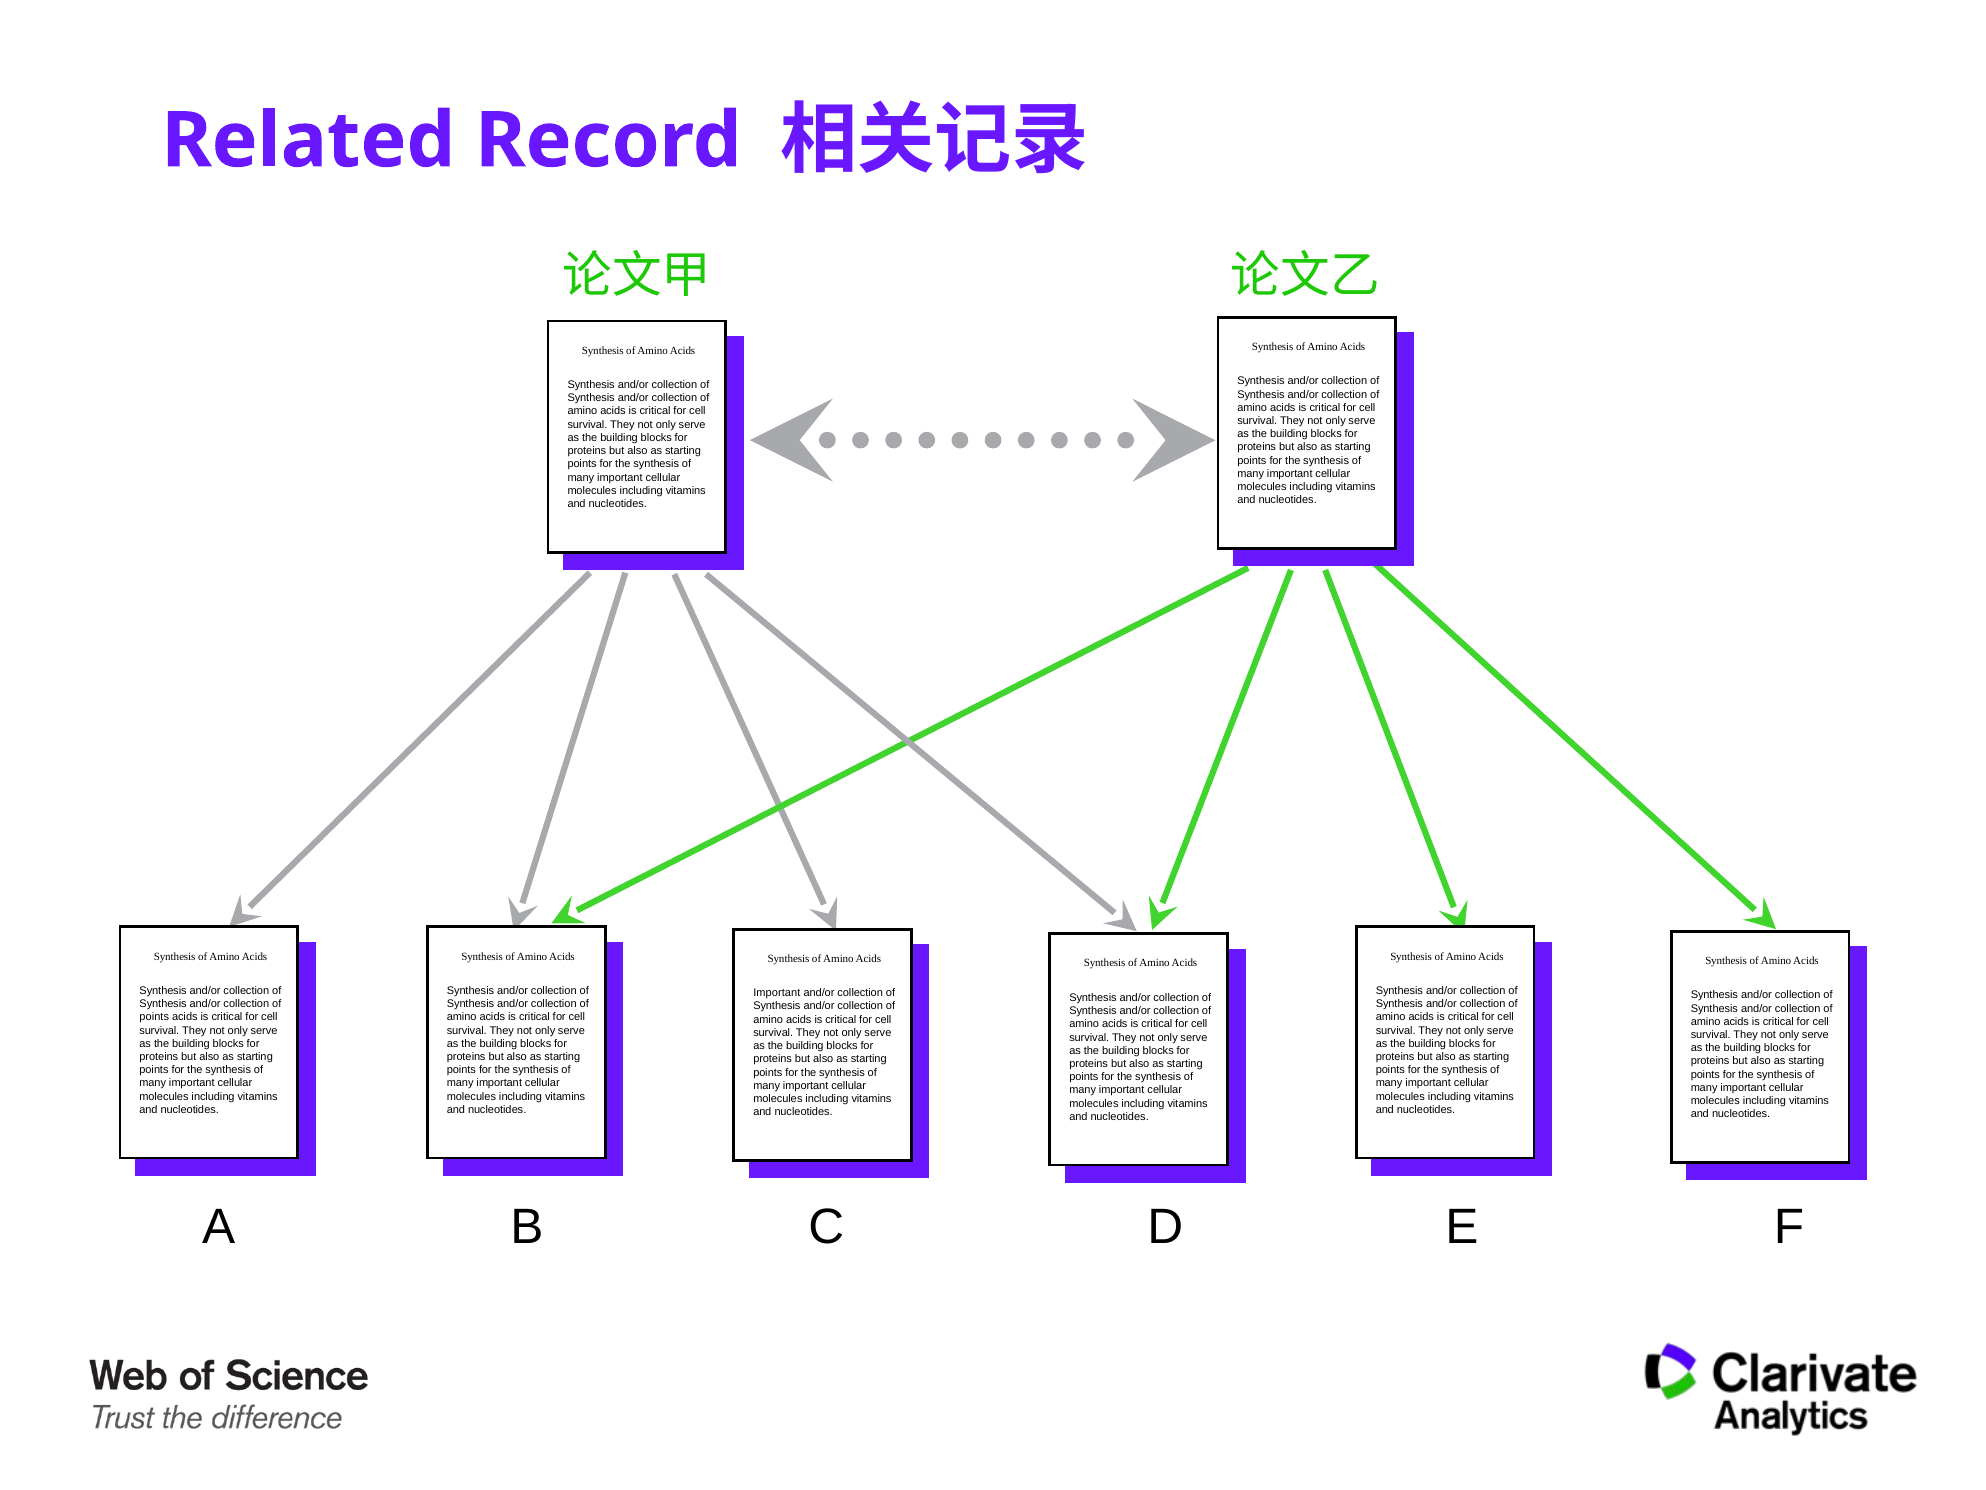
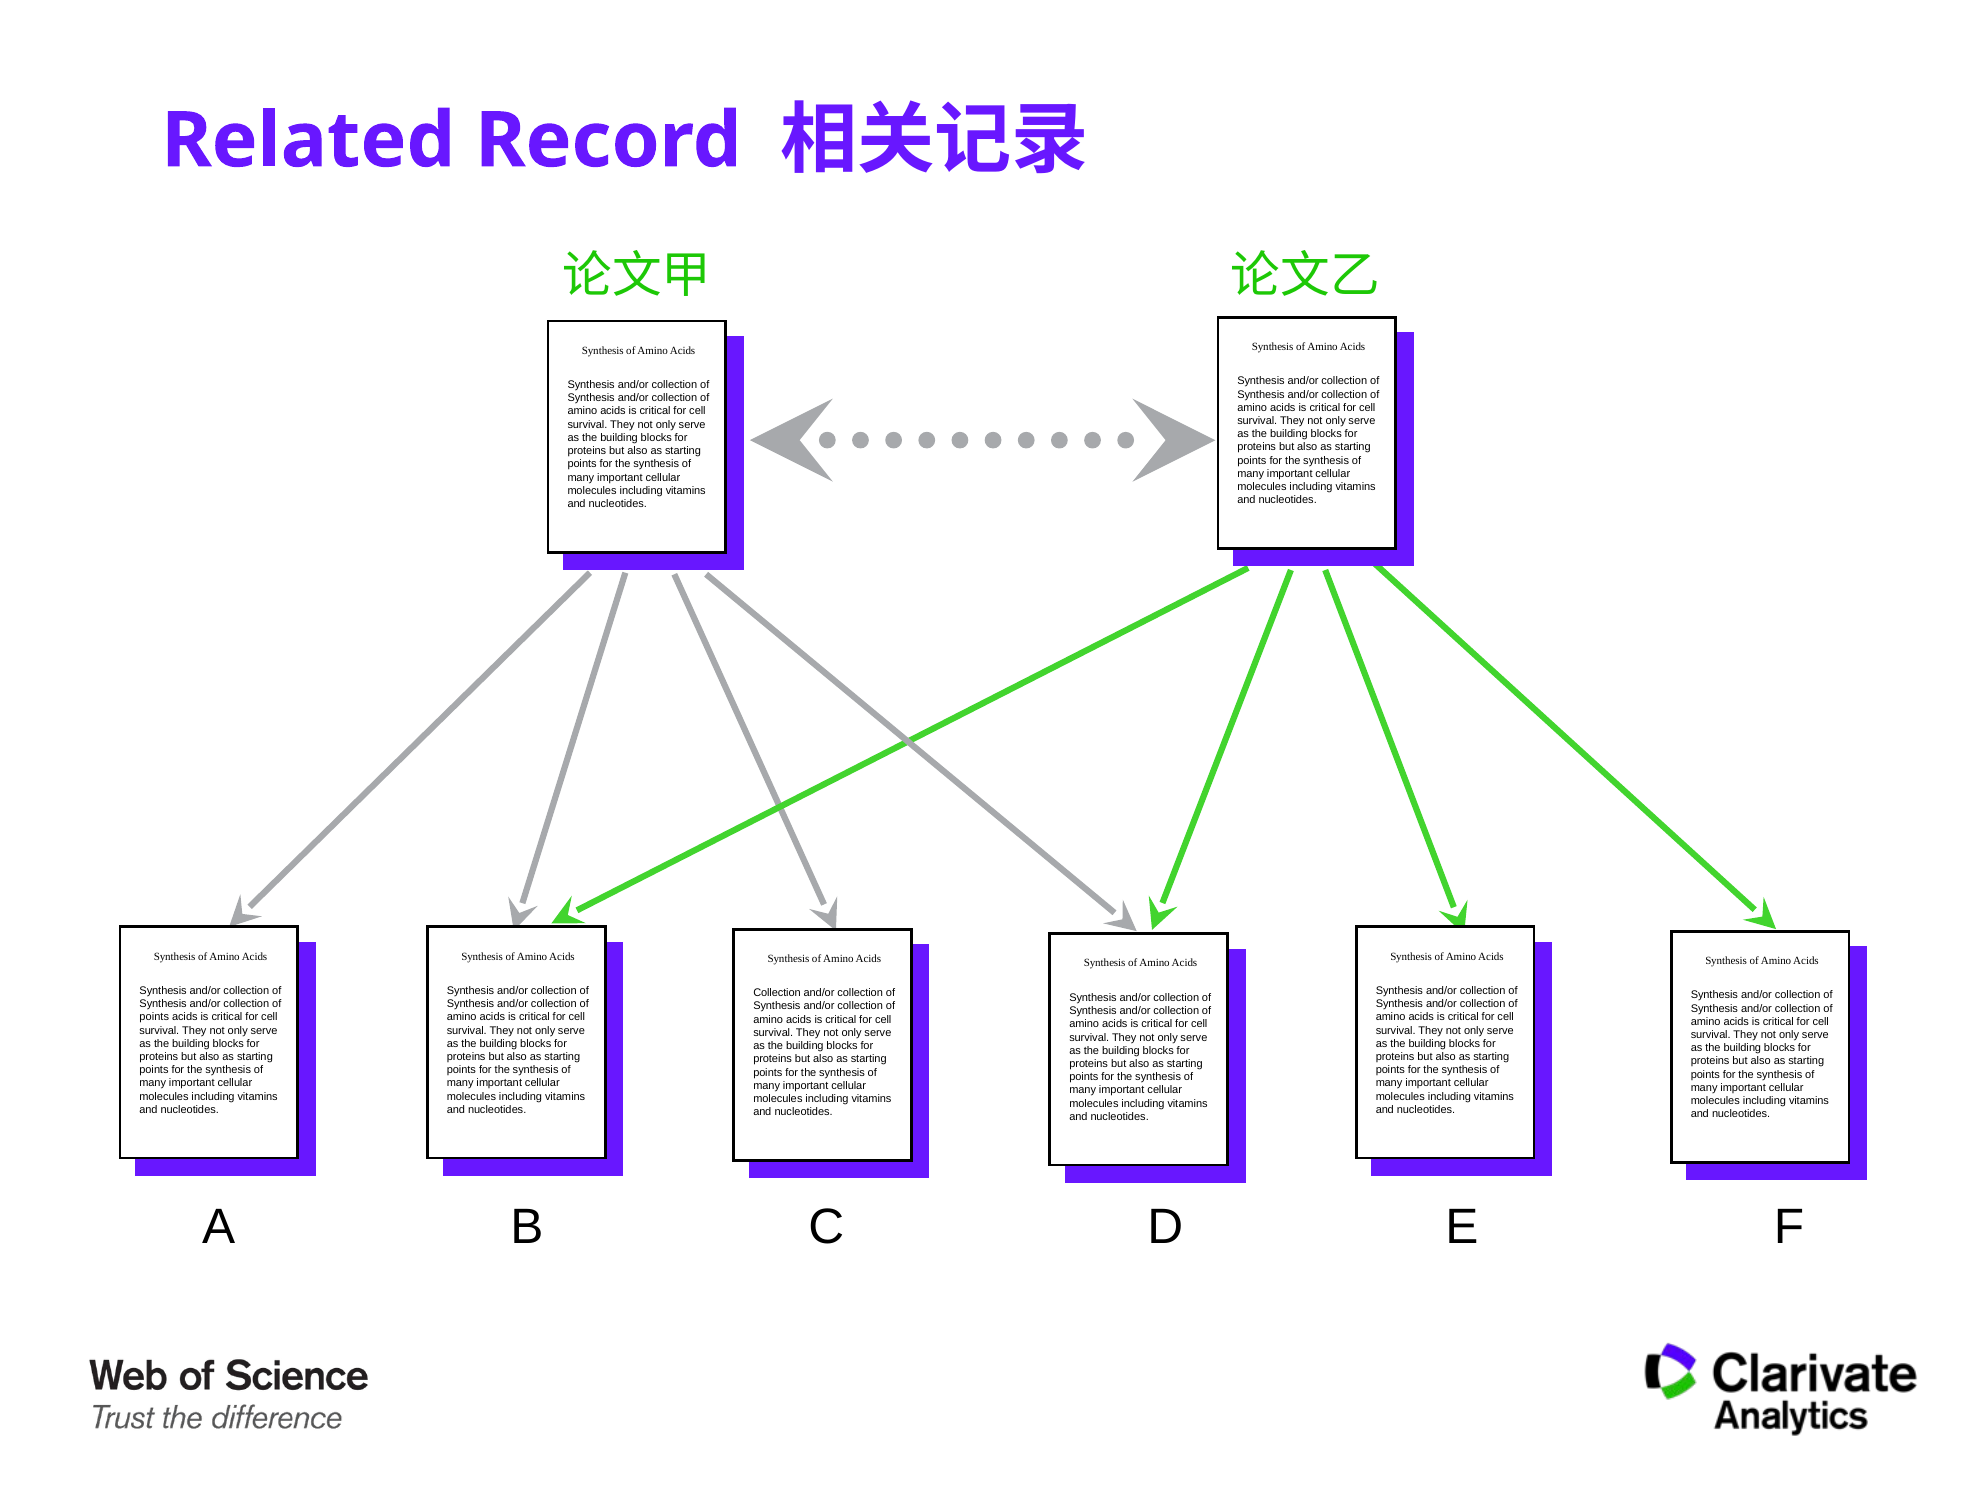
Important at (777, 993): Important -> Collection
